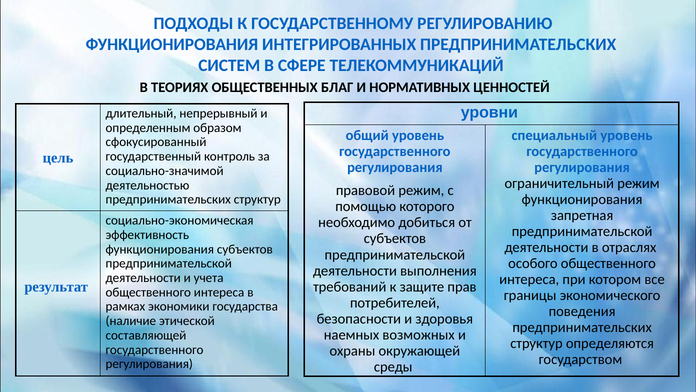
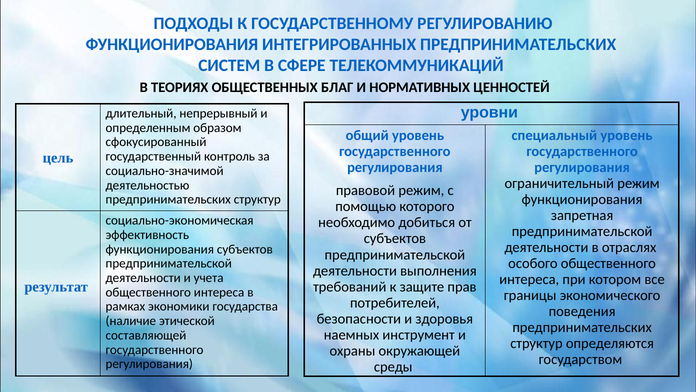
возможных: возможных -> инструмент
